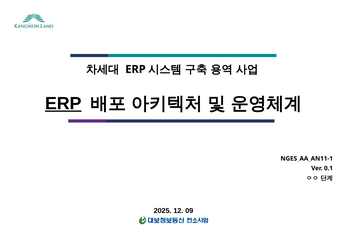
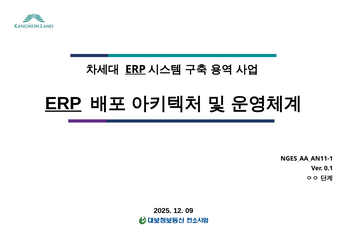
ERP at (135, 69) underline: none -> present
